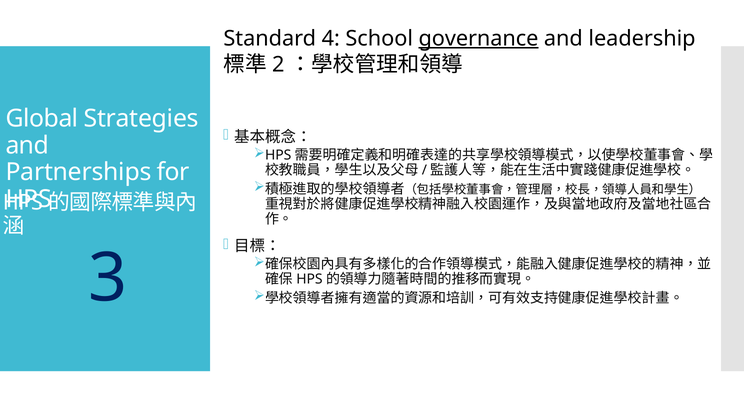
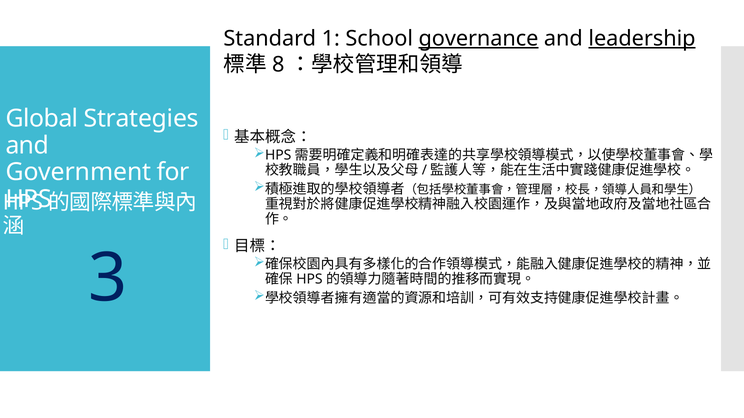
4: 4 -> 1
leadership underline: none -> present
2: 2 -> 8
Partnerships: Partnerships -> Government
